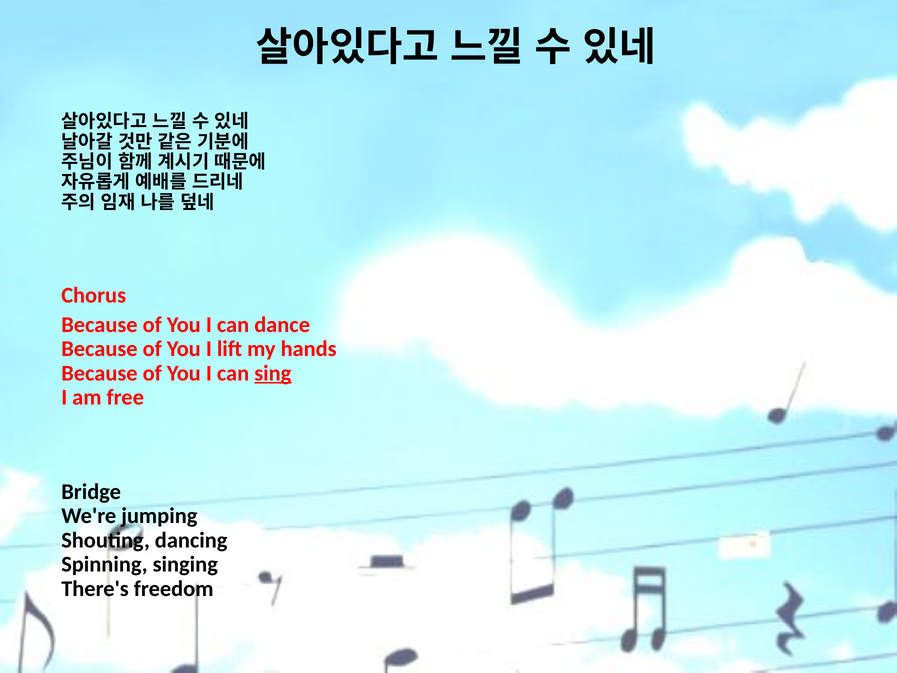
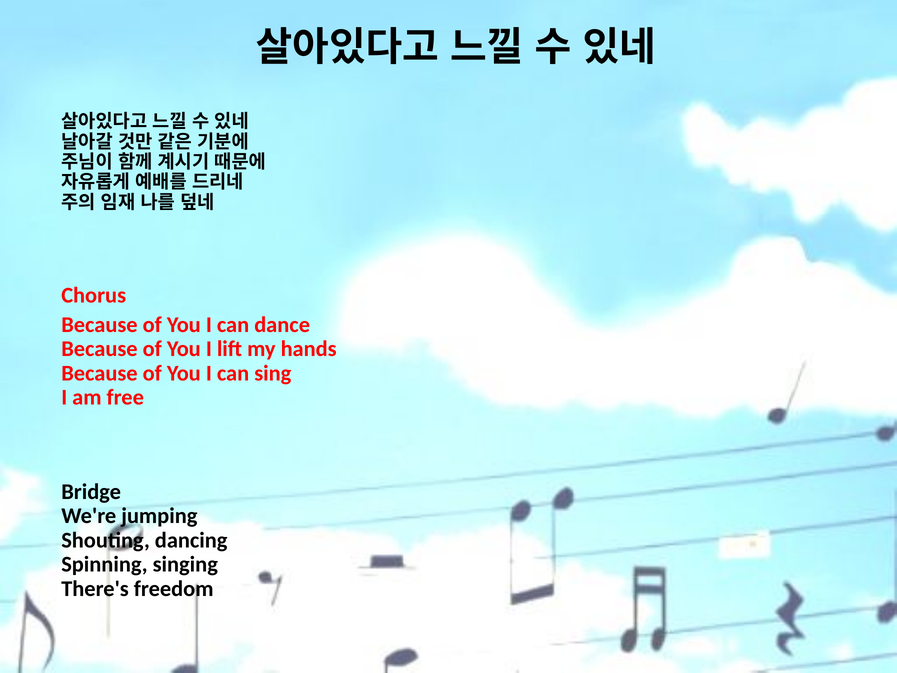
sing underline: present -> none
